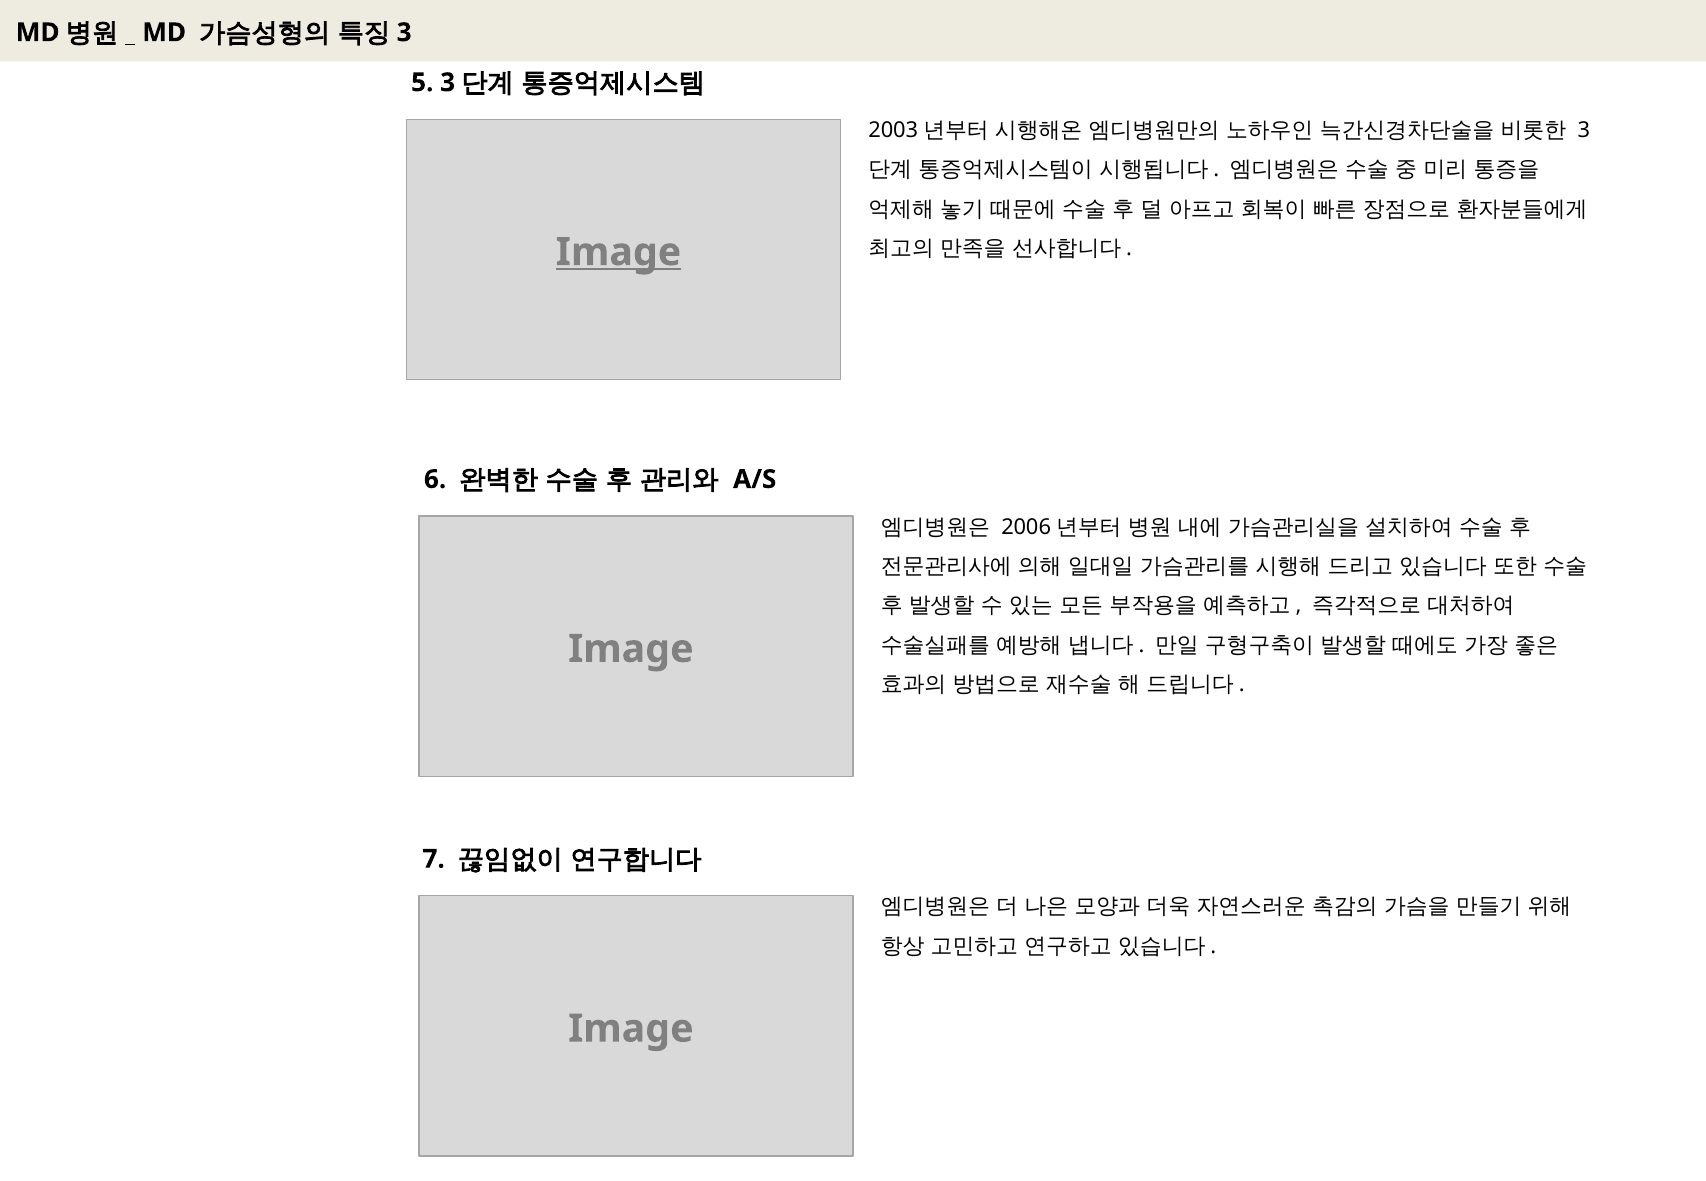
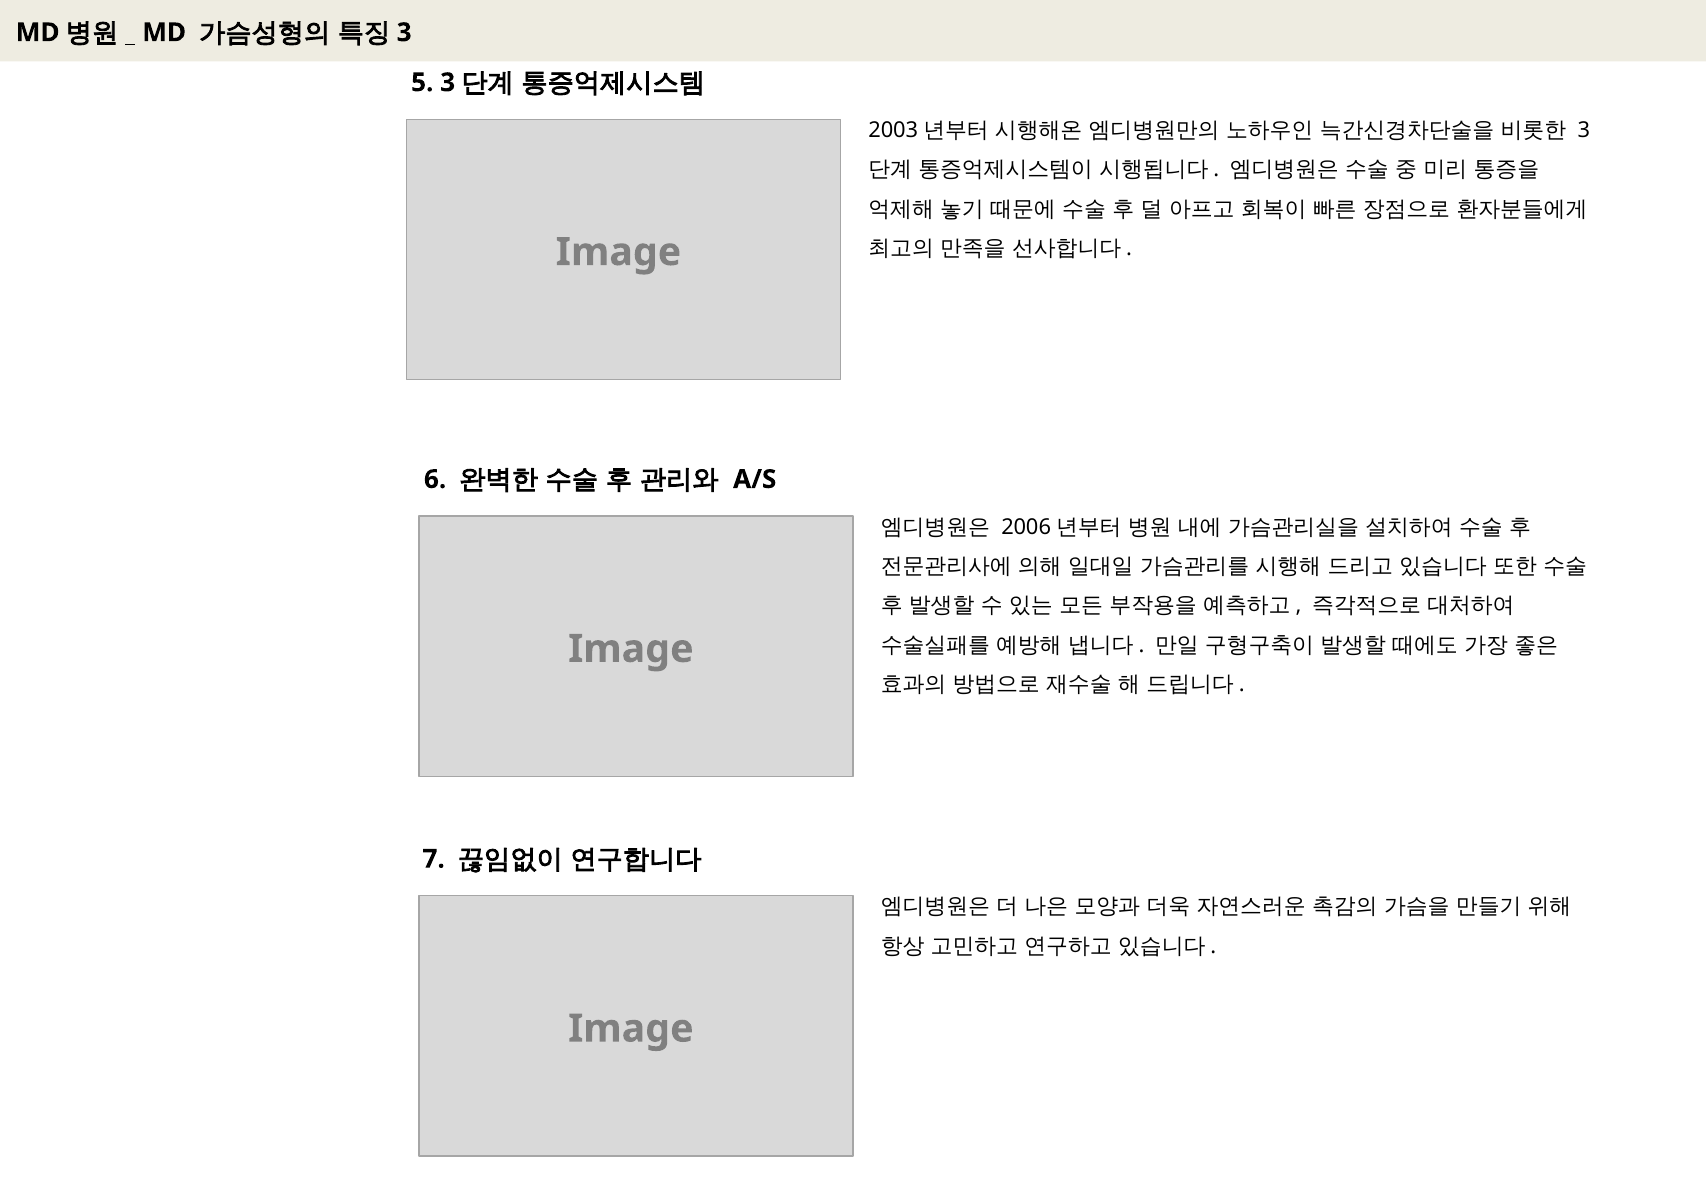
Image at (618, 252) underline: present -> none
